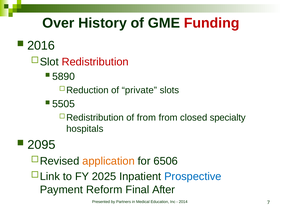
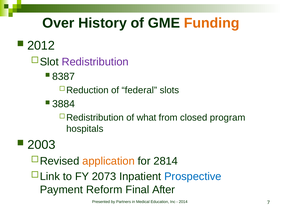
Funding colour: red -> orange
2016: 2016 -> 2012
Redistribution colour: red -> purple
5890: 5890 -> 8387
private: private -> federal
5505: 5505 -> 3884
of from: from -> what
specialty: specialty -> program
2095: 2095 -> 2003
6506: 6506 -> 2814
2025: 2025 -> 2073
